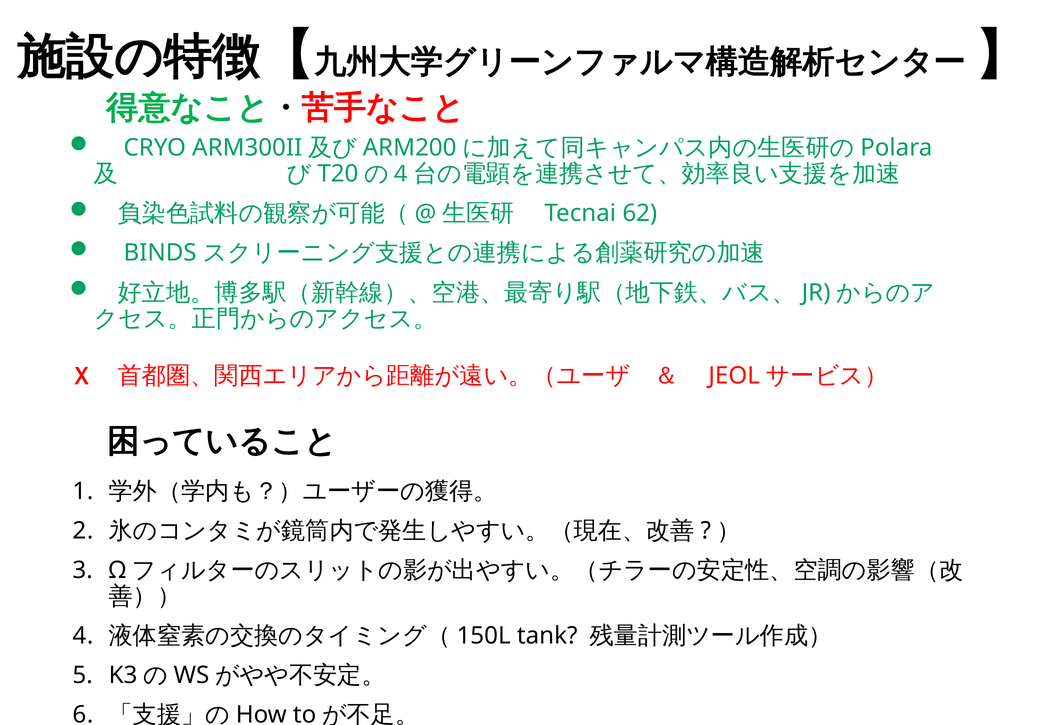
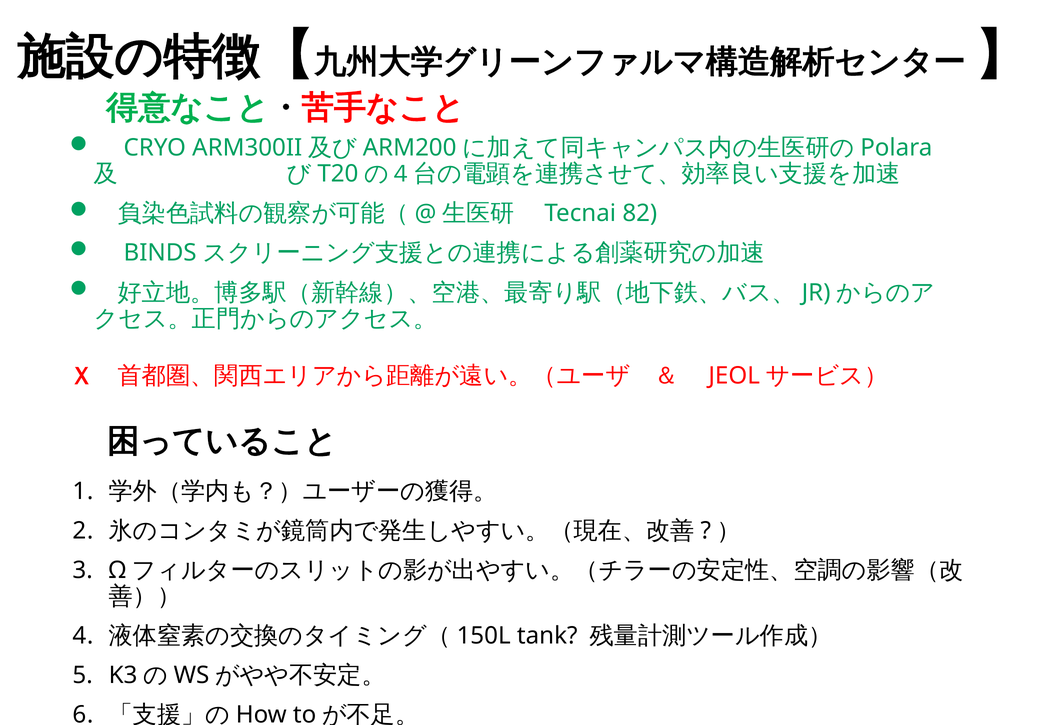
62: 62 -> 82
